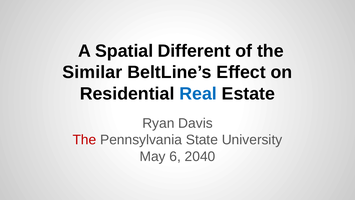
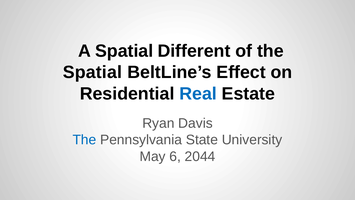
Similar at (92, 72): Similar -> Spatial
The at (84, 140) colour: red -> blue
2040: 2040 -> 2044
